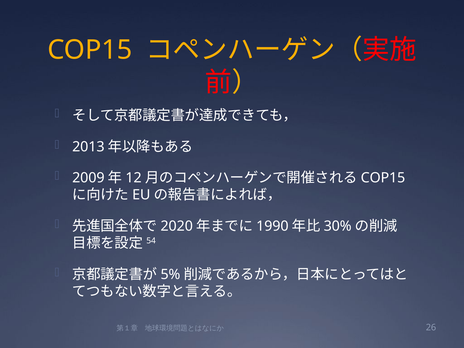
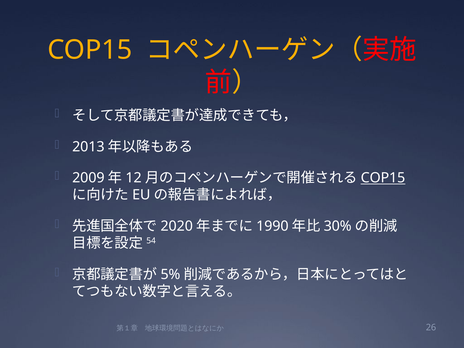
COP15 at (383, 178) underline: none -> present
